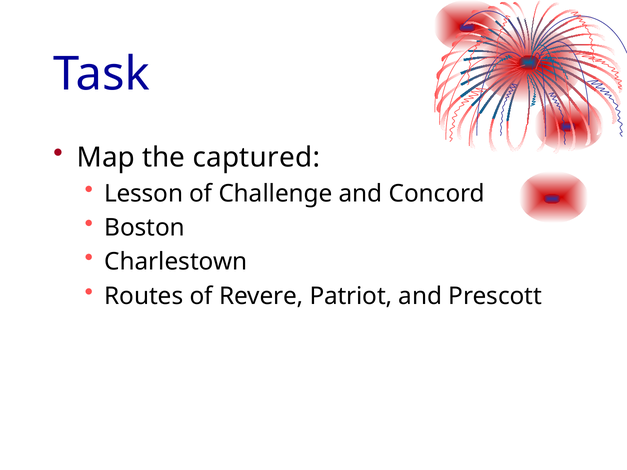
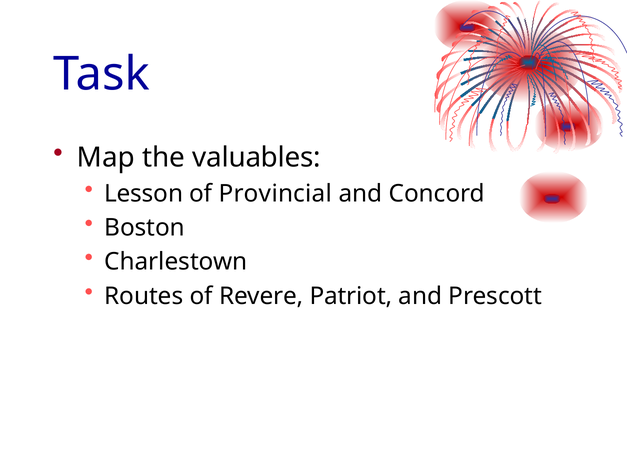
captured: captured -> valuables
Challenge: Challenge -> Provincial
